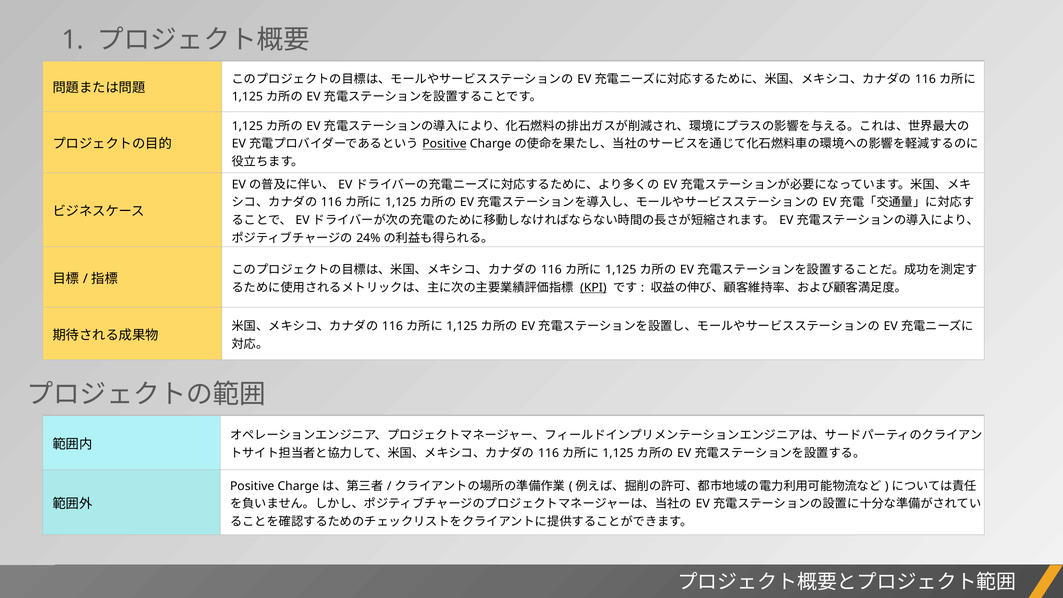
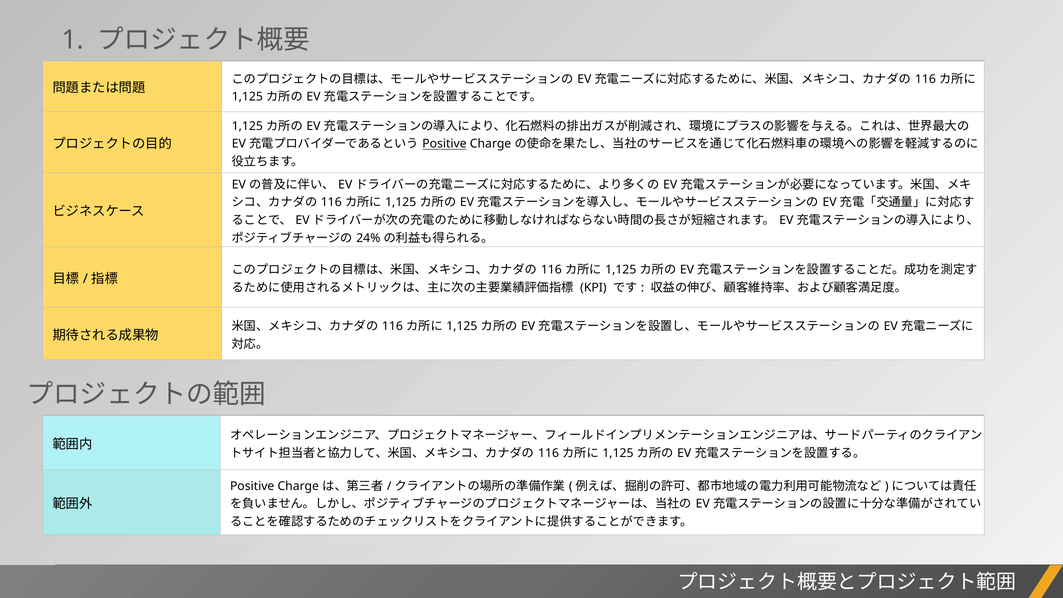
KPI underline: present -> none
